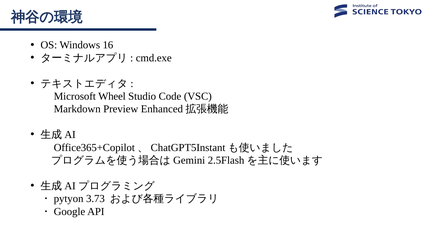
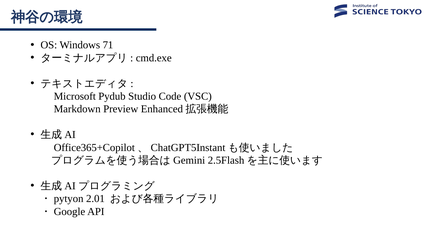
16: 16 -> 71
Wheel: Wheel -> Pydub
3.73: 3.73 -> 2.01
